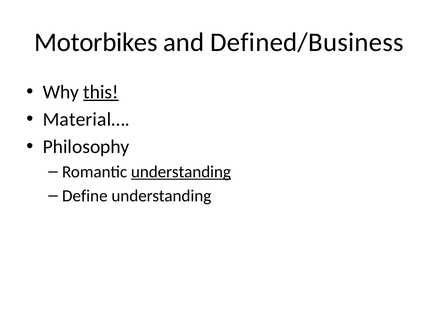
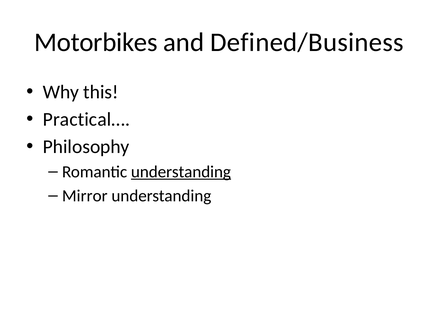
this underline: present -> none
Material…: Material… -> Practical…
Define: Define -> Mirror
